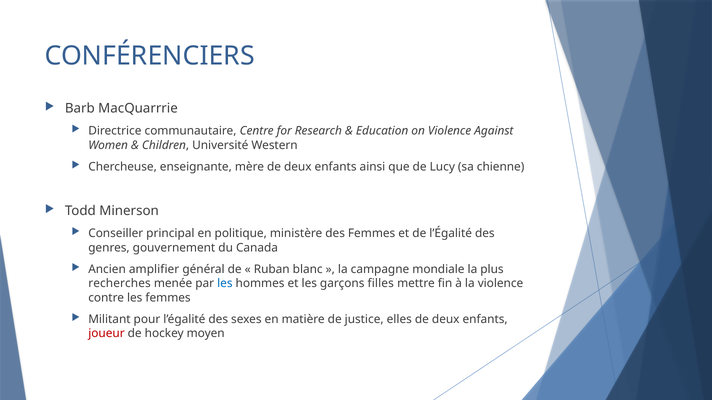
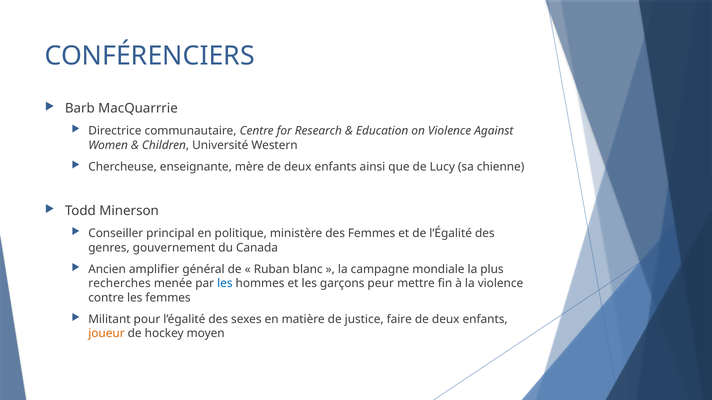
filles: filles -> peur
elles: elles -> faire
joueur colour: red -> orange
